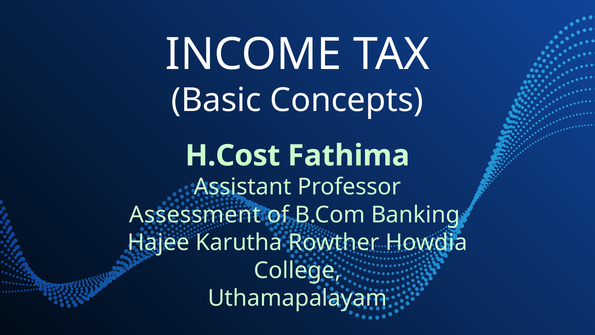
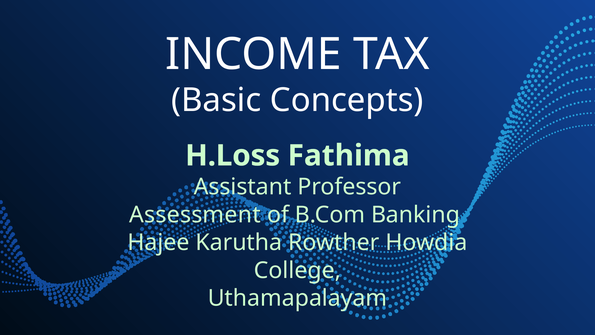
H.Cost: H.Cost -> H.Loss
